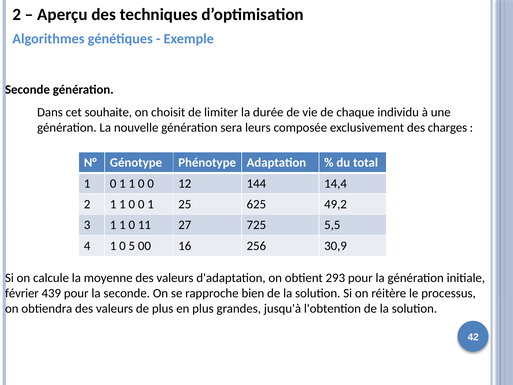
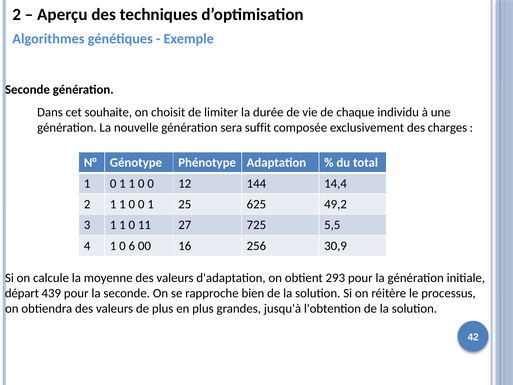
leurs: leurs -> suffit
5: 5 -> 6
février: février -> départ
